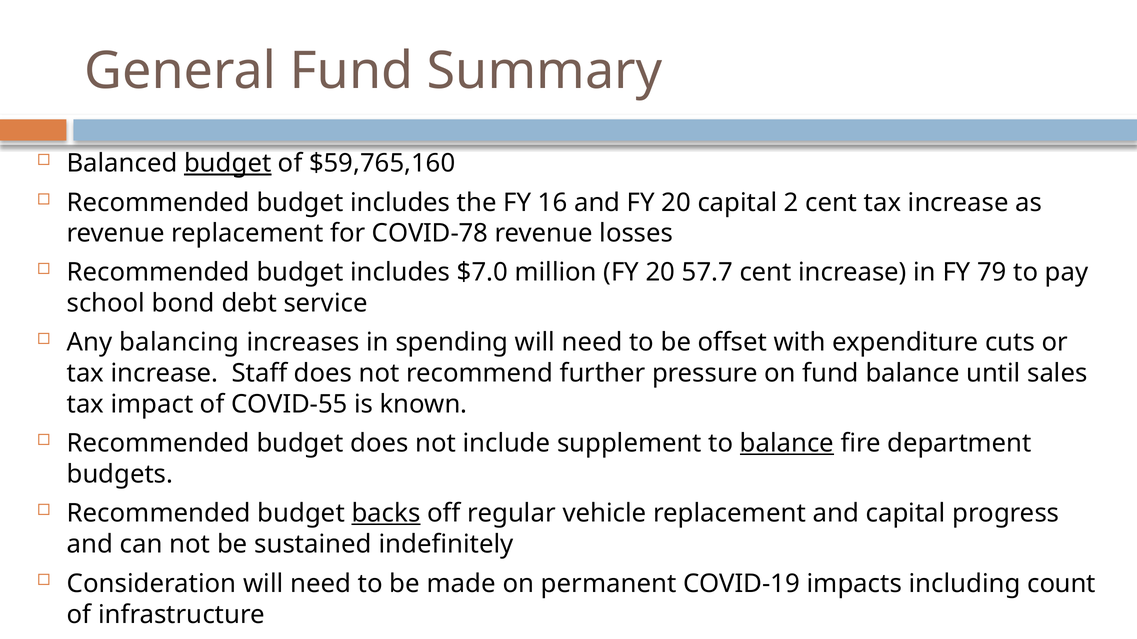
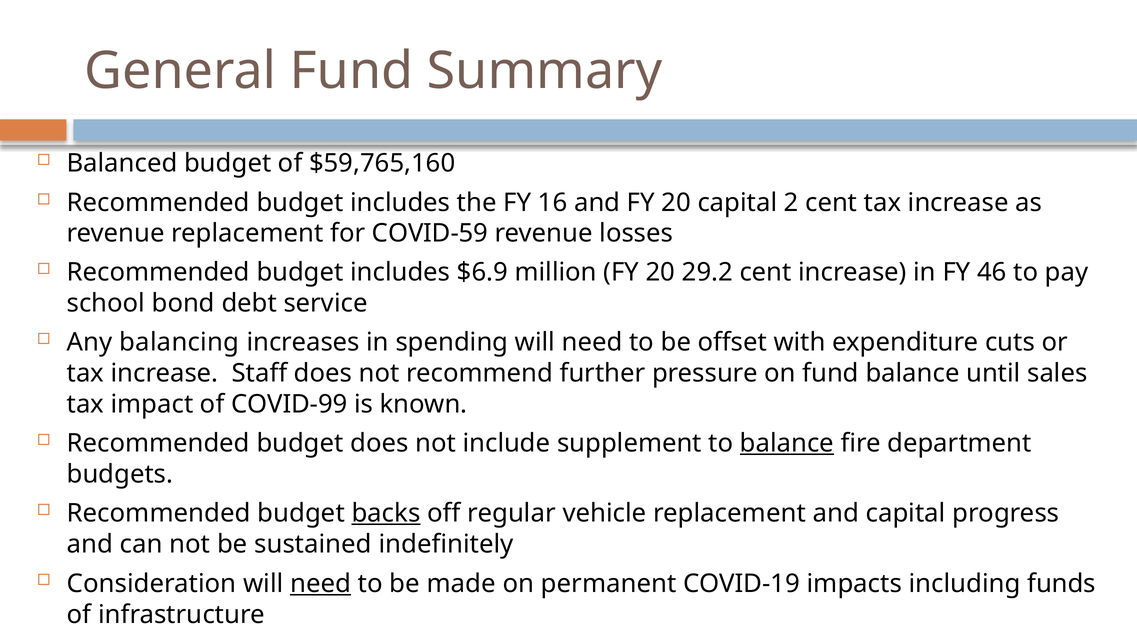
budget at (228, 164) underline: present -> none
COVID-78: COVID-78 -> COVID-59
$7.0: $7.0 -> $6.9
57.7: 57.7 -> 29.2
79: 79 -> 46
COVID-55: COVID-55 -> COVID-99
need at (321, 584) underline: none -> present
count: count -> funds
